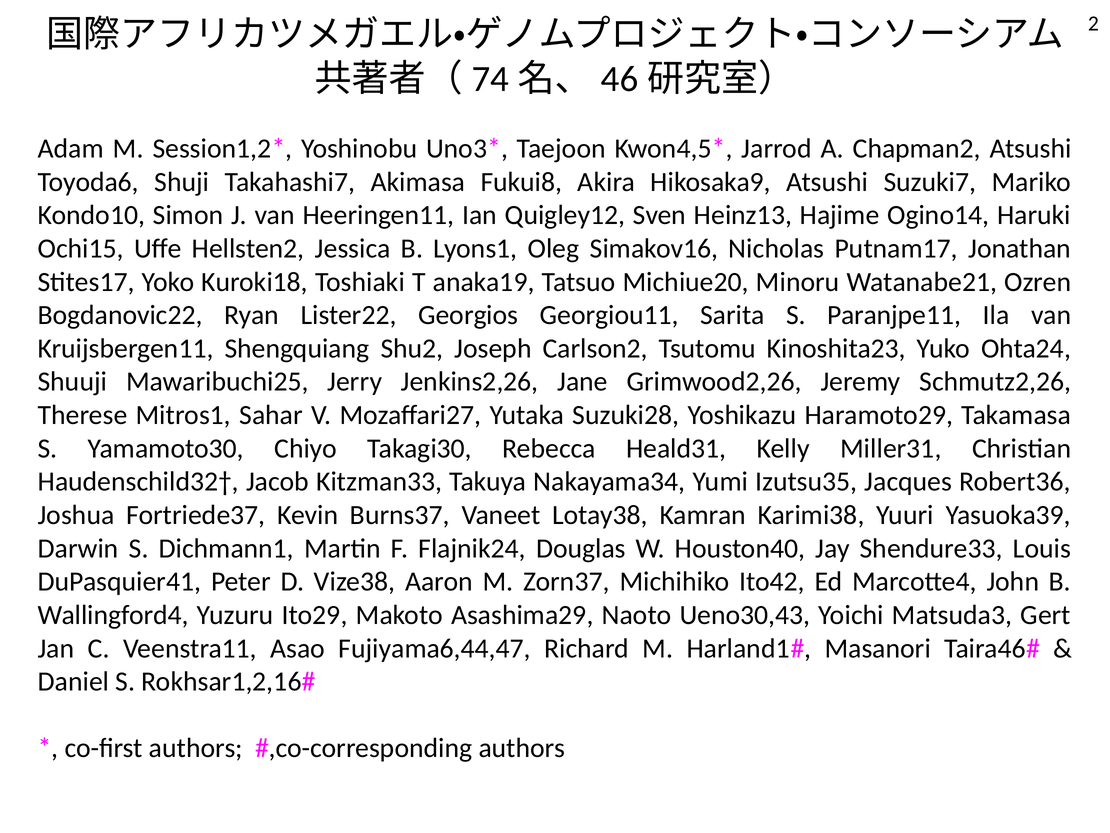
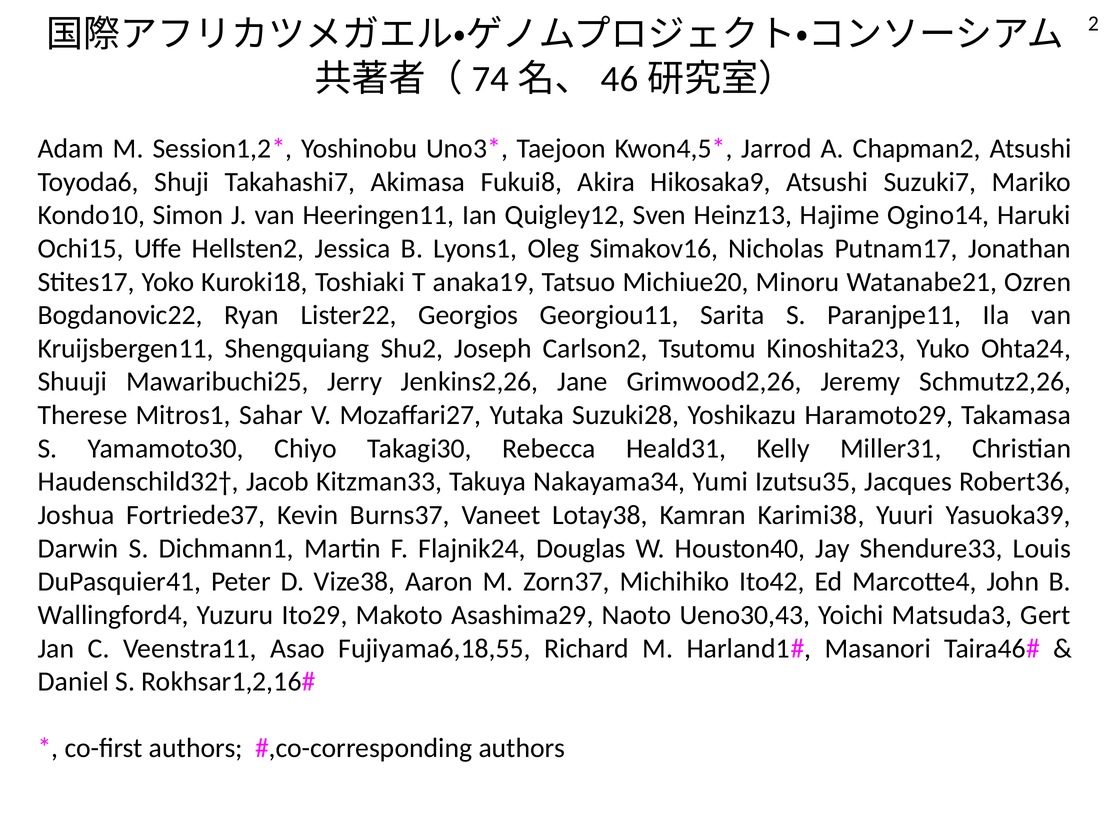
Fujiyama6,44,47: Fujiyama6,44,47 -> Fujiyama6,18,55
